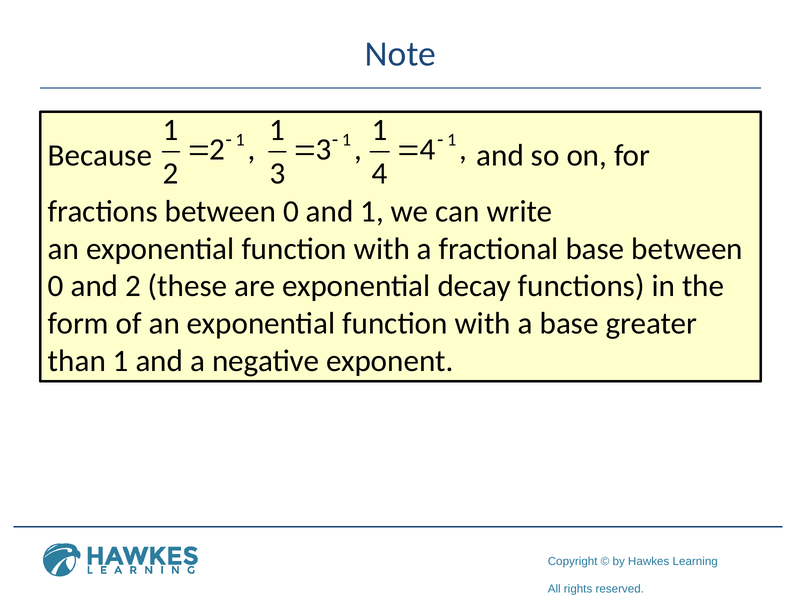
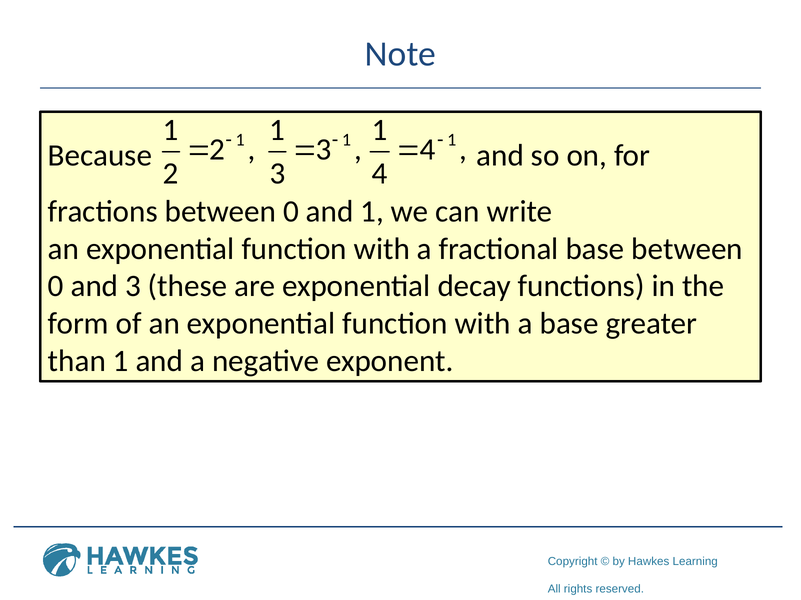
and 2: 2 -> 3
